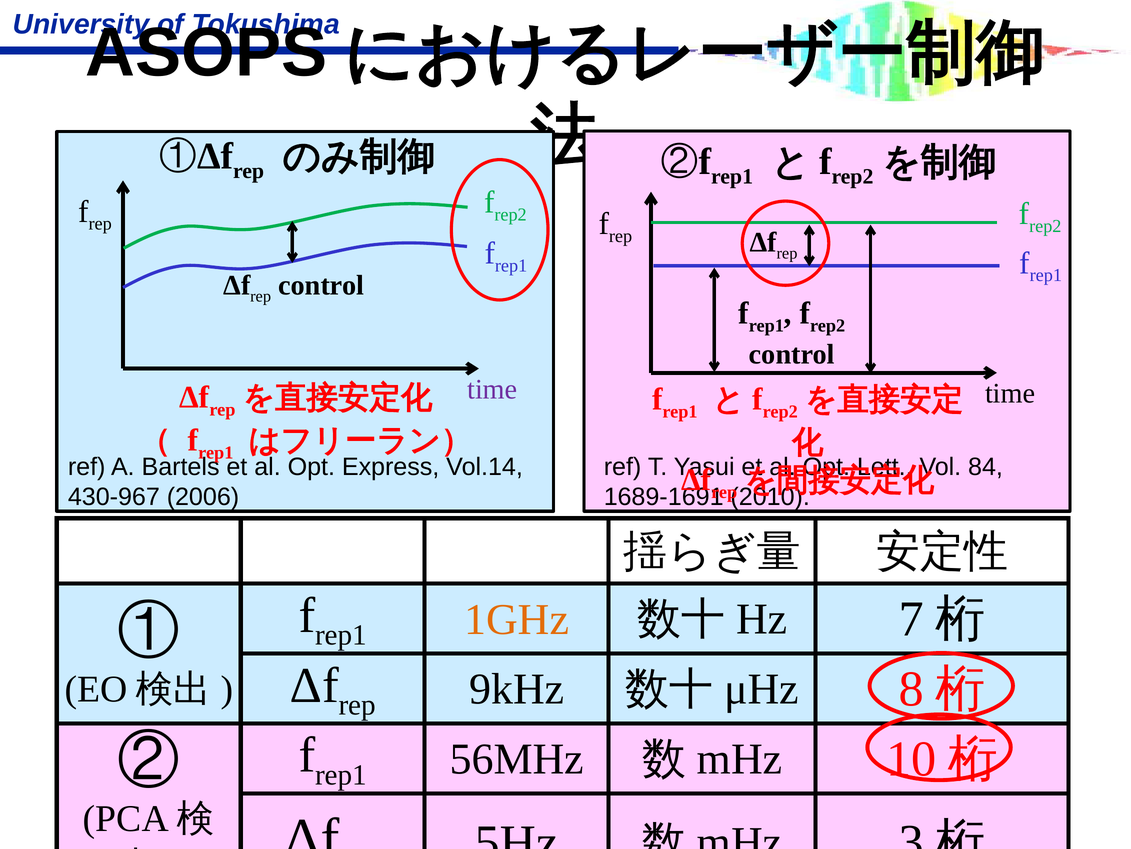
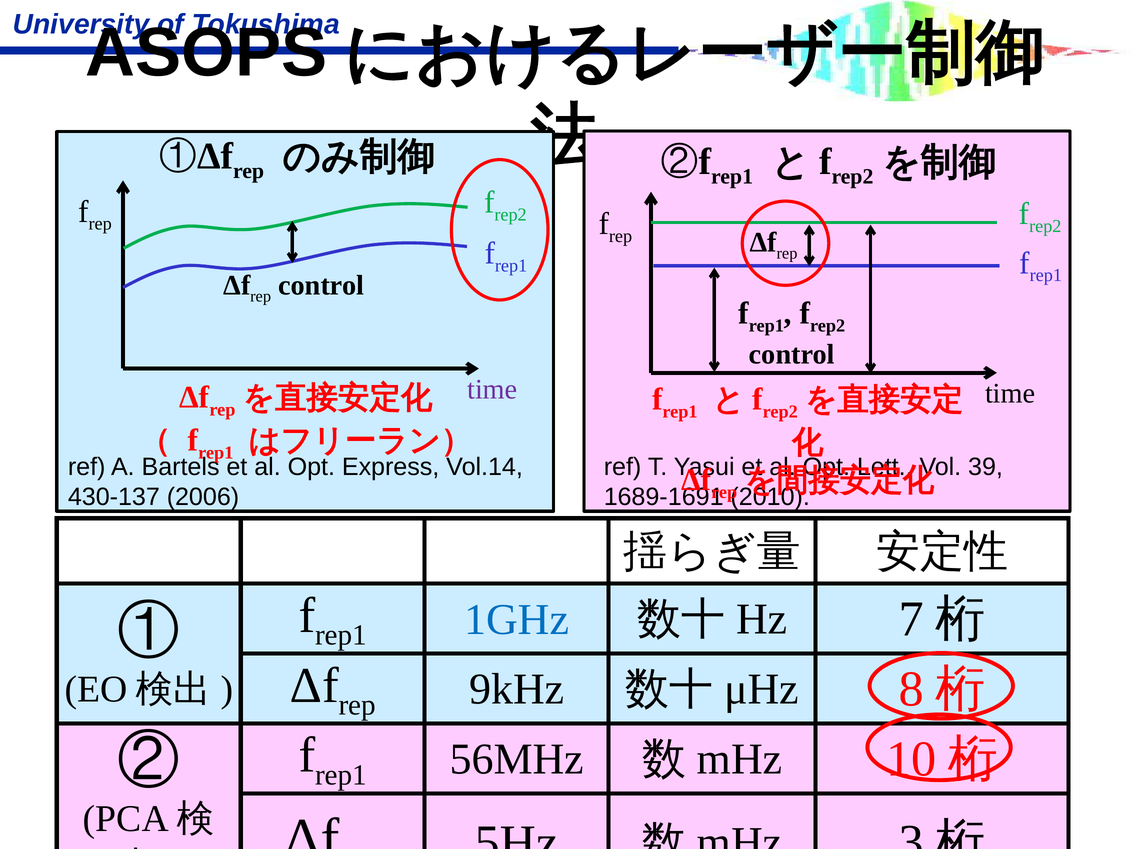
84: 84 -> 39
430-967: 430-967 -> 430-137
1GHz colour: orange -> blue
